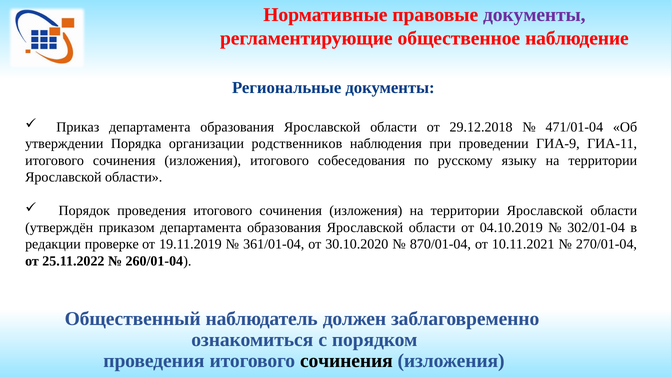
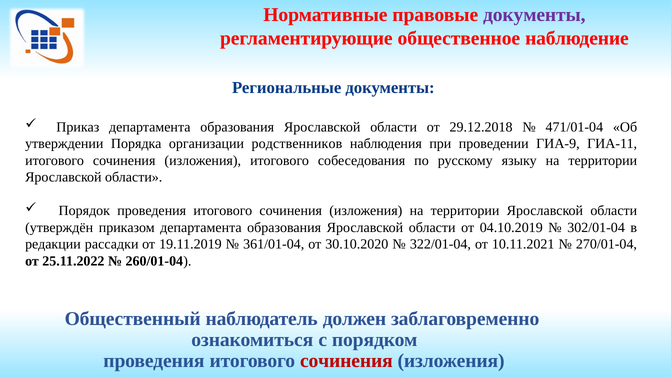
проверке: проверке -> рассадки
870/01-04: 870/01-04 -> 322/01-04
сочинения at (346, 361) colour: black -> red
